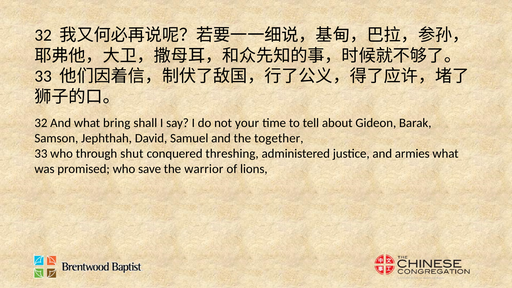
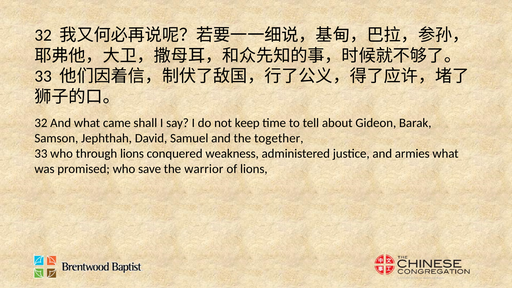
bring: bring -> came
your: your -> keep
through shut: shut -> lions
threshing: threshing -> weakness
